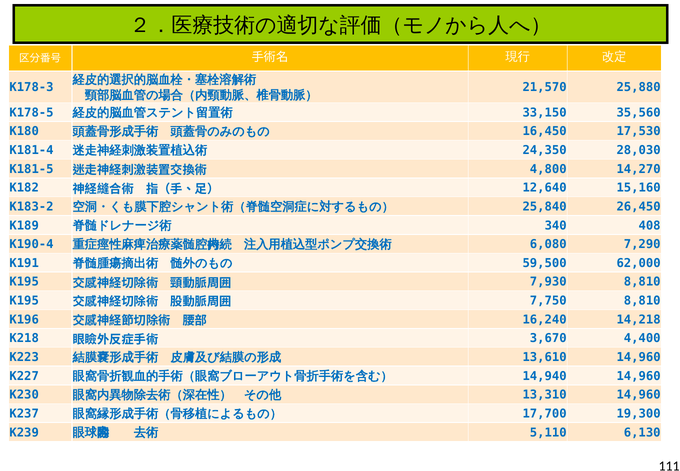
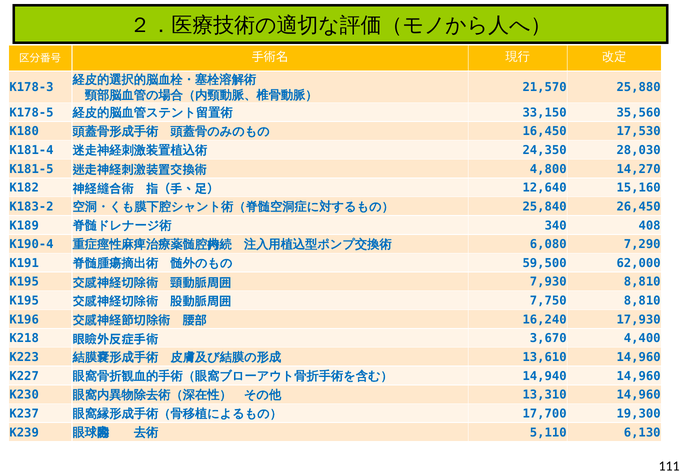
14,218: 14,218 -> 17,930
